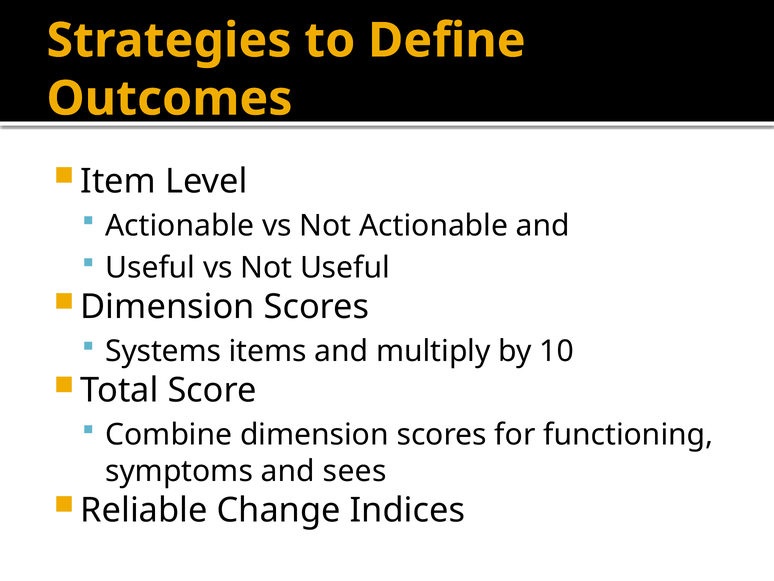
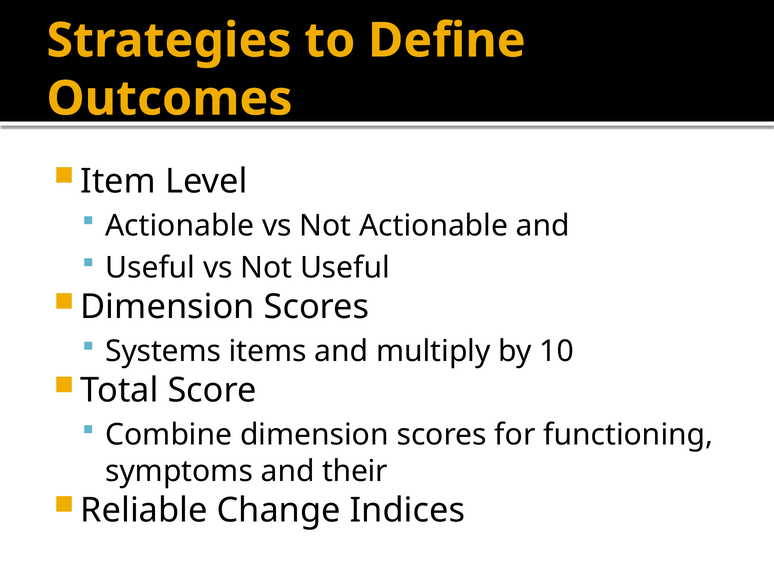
sees: sees -> their
